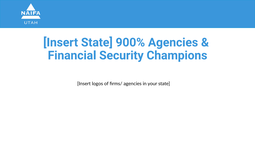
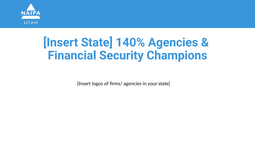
900%: 900% -> 140%
